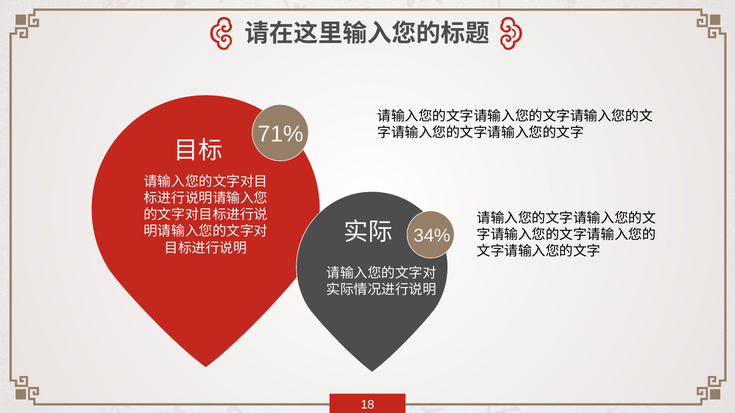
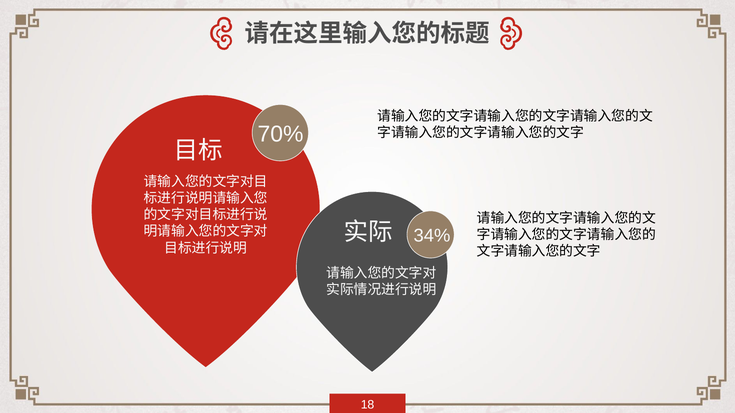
71%: 71% -> 70%
